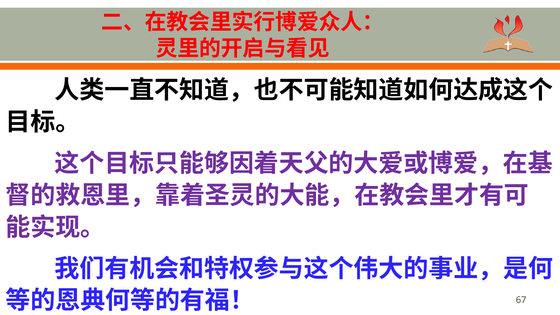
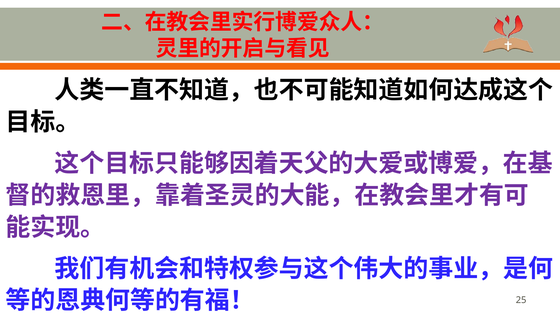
67: 67 -> 25
